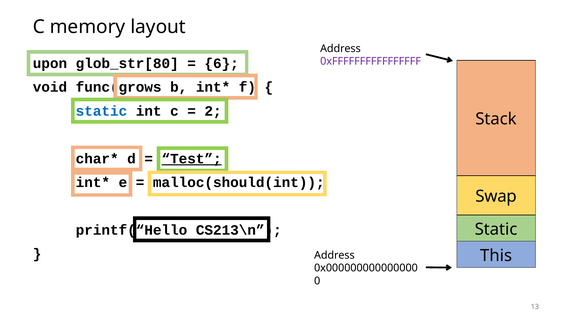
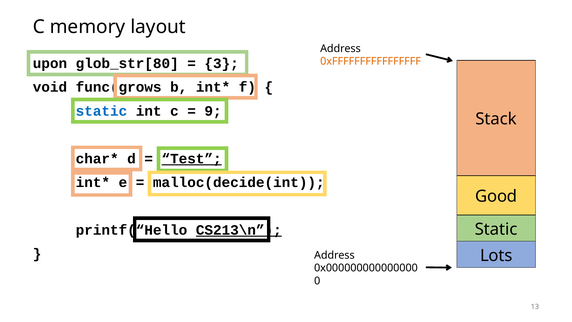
6: 6 -> 3
0xFFFFFFFFFFFFFFFF colour: purple -> orange
2: 2 -> 9
malloc(should(int: malloc(should(int -> malloc(decide(int
Swap: Swap -> Good
CS213\n underline: none -> present
This: This -> Lots
